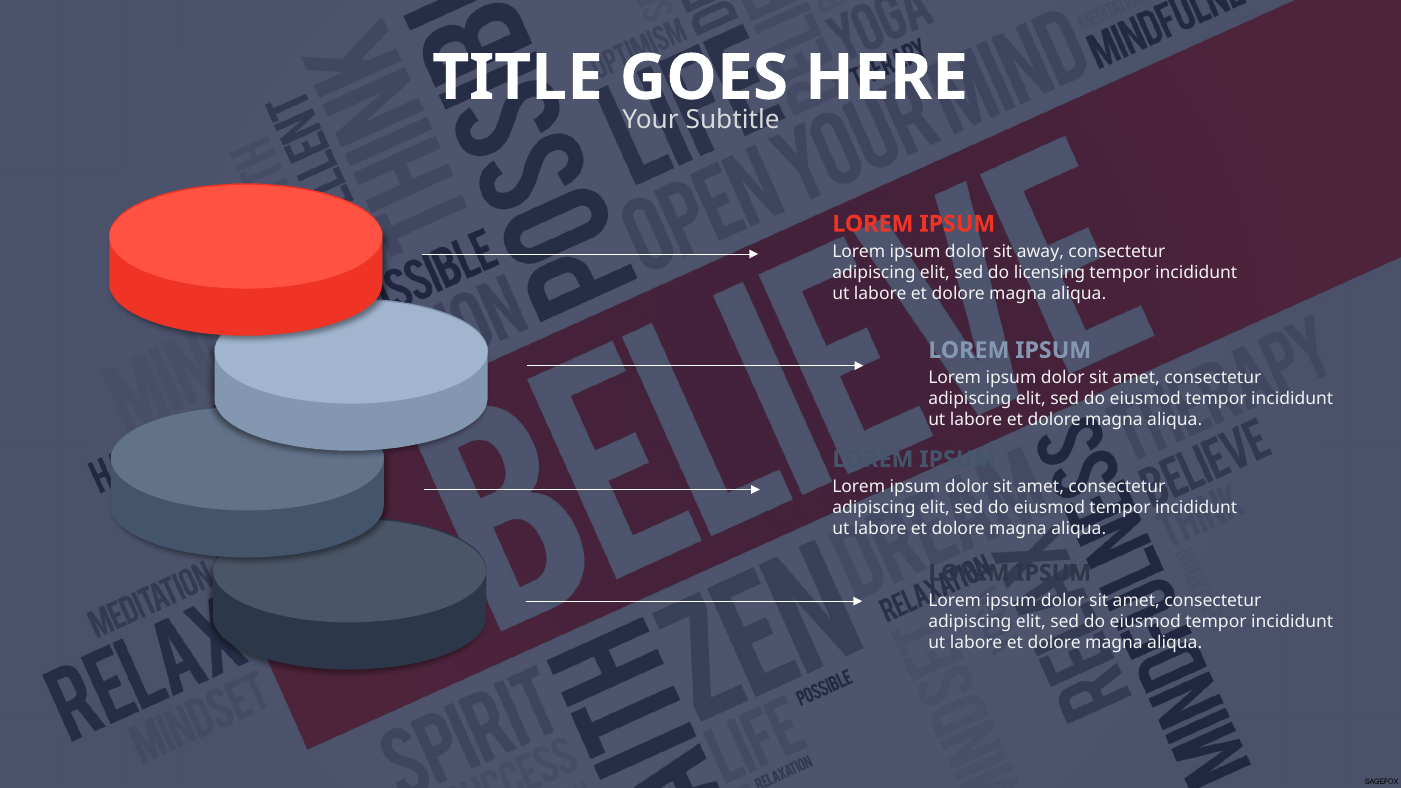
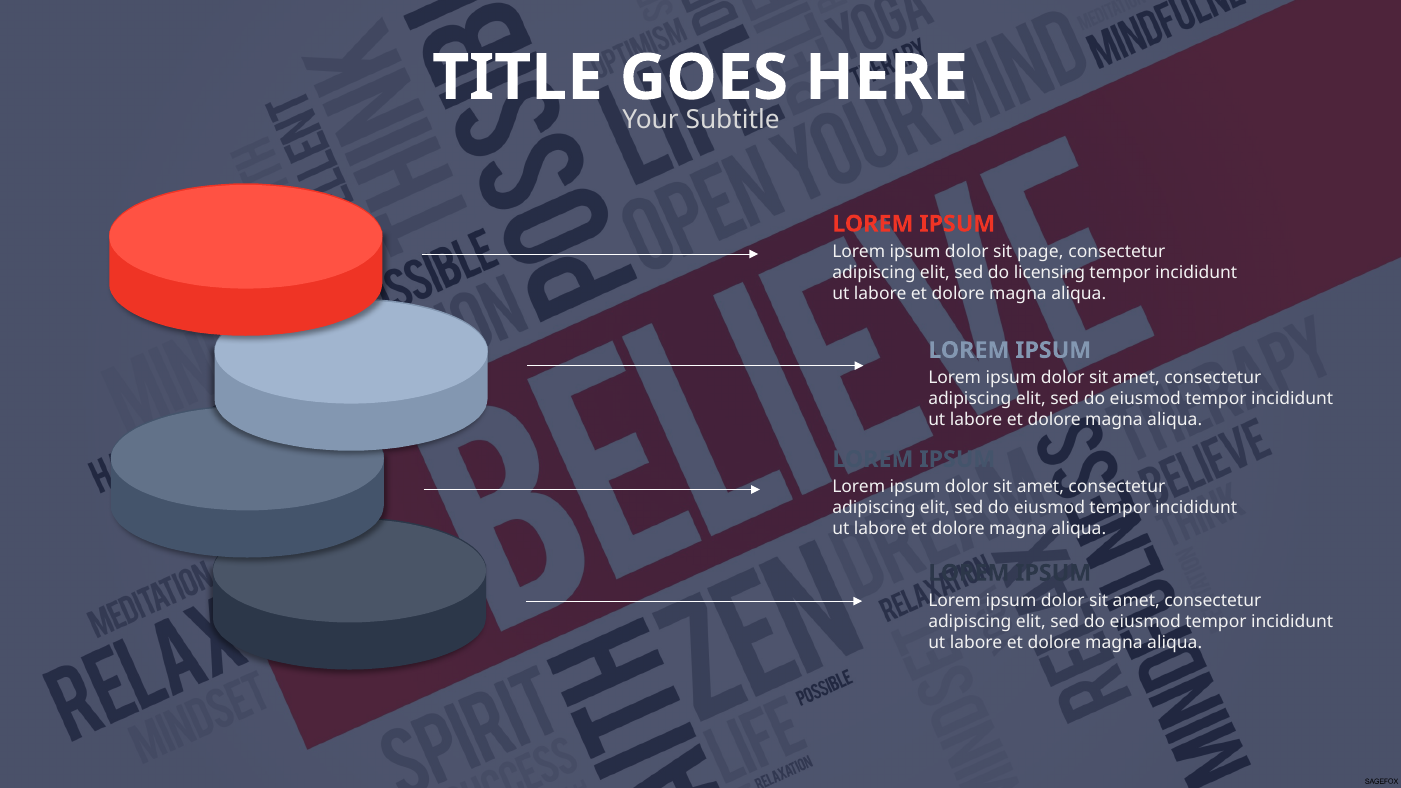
away: away -> page
